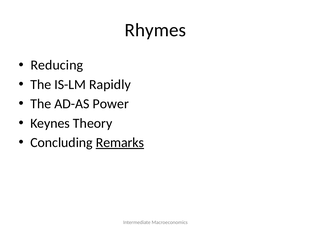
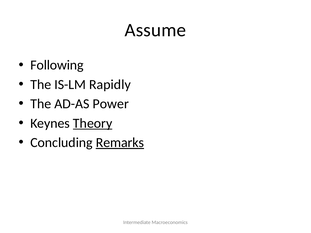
Rhymes: Rhymes -> Assume
Reducing: Reducing -> Following
Theory underline: none -> present
